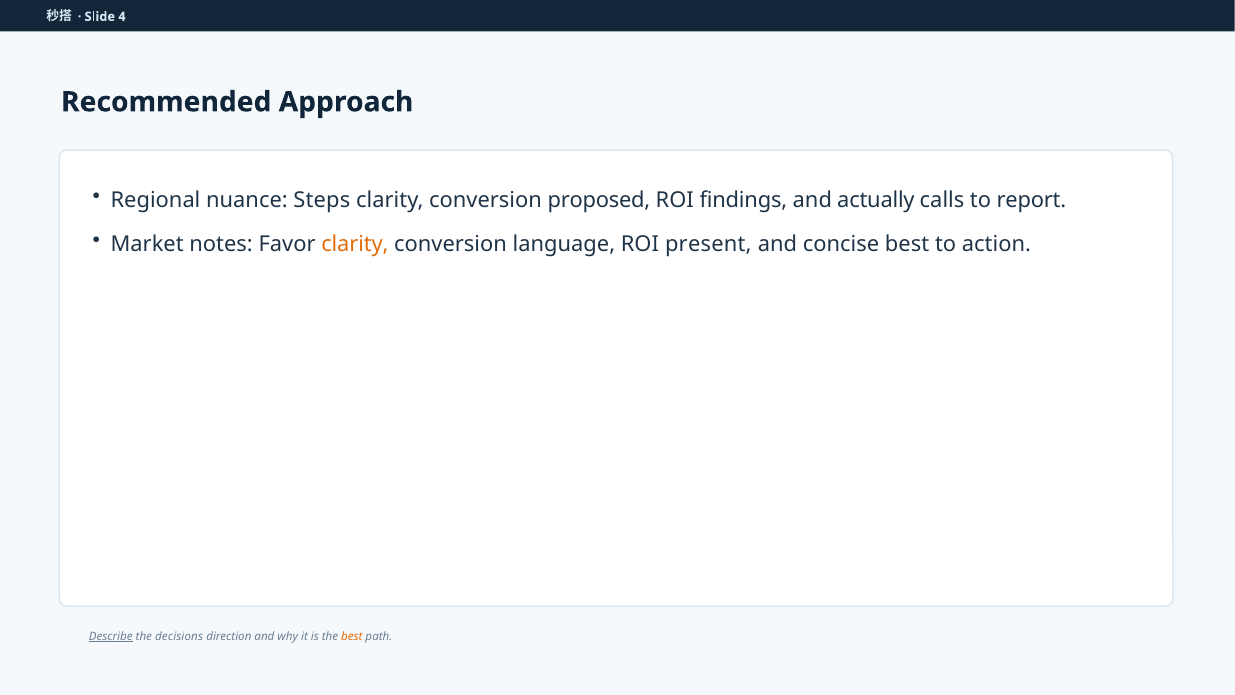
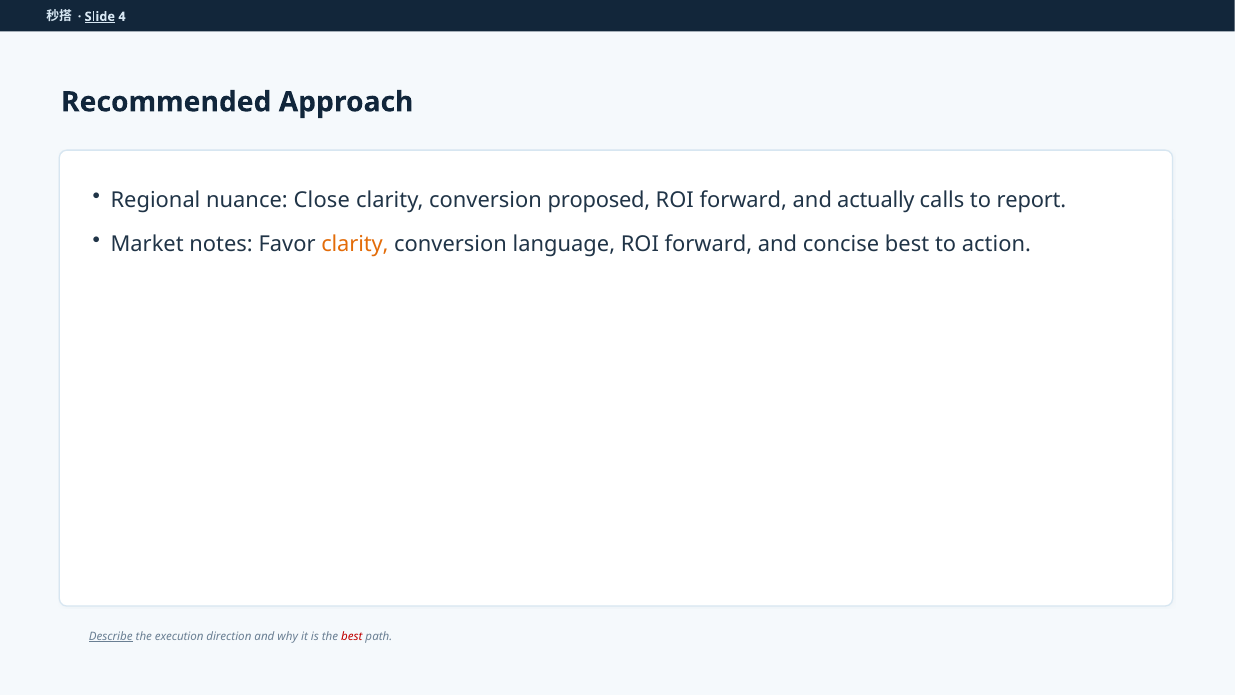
Slide underline: none -> present
Steps: Steps -> Close
findings at (743, 200): findings -> forward
language ROI present: present -> forward
decisions: decisions -> execution
best at (352, 636) colour: orange -> red
